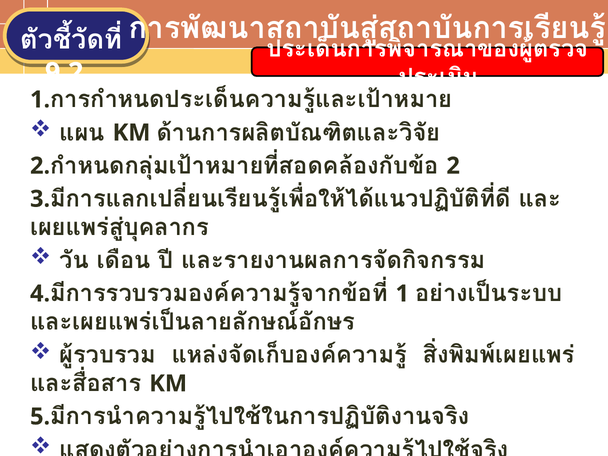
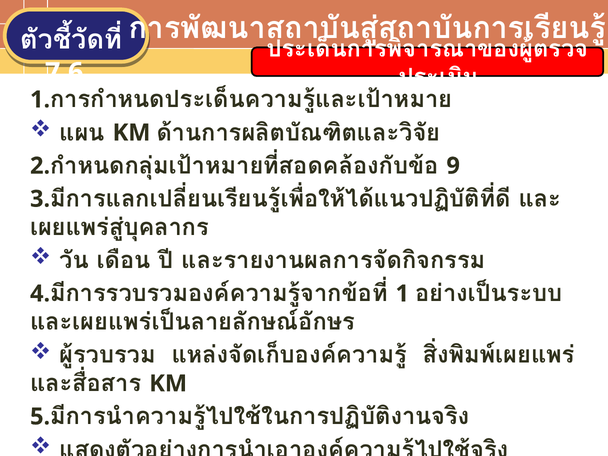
9.2: 9.2 -> 7.6
2: 2 -> 9
